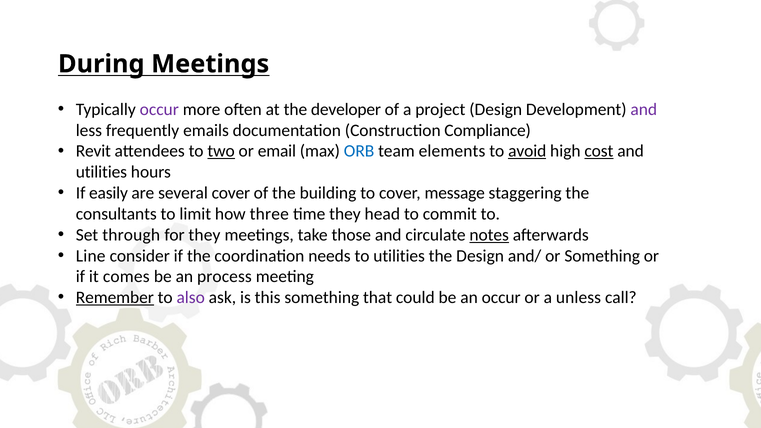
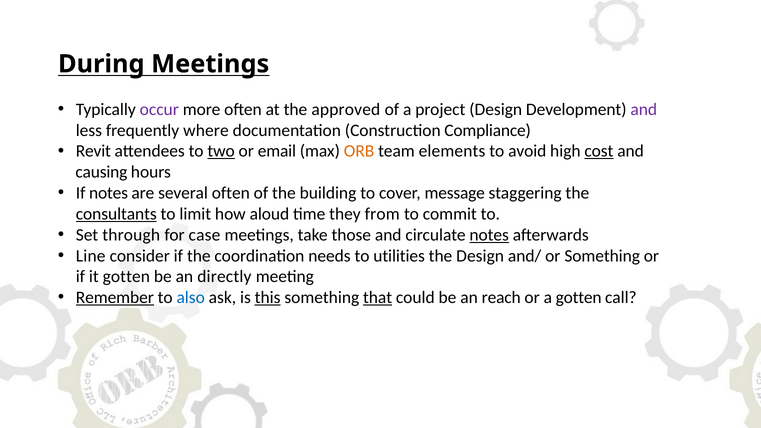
developer: developer -> approved
emails: emails -> where
ORB colour: blue -> orange
avoid underline: present -> none
utilities at (101, 172): utilities -> causing
If easily: easily -> notes
several cover: cover -> often
consultants underline: none -> present
three: three -> aloud
head: head -> from
for they: they -> case
it comes: comes -> gotten
process: process -> directly
also colour: purple -> blue
this underline: none -> present
that underline: none -> present
an occur: occur -> reach
a unless: unless -> gotten
